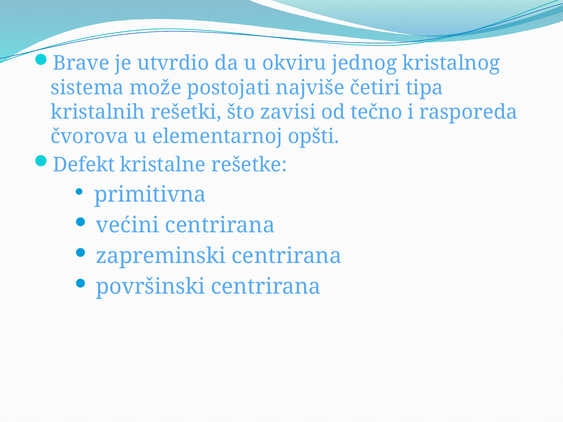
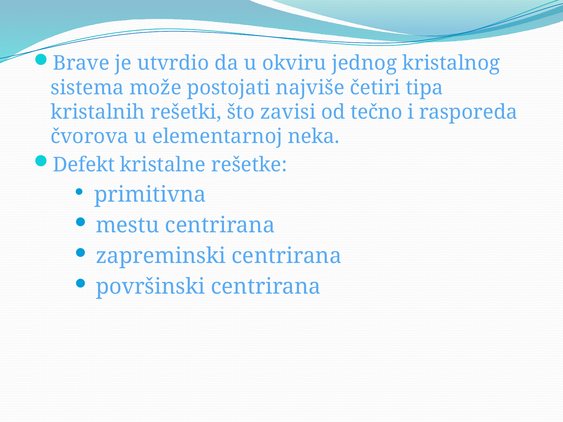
opšti: opšti -> neka
većini: većini -> mestu
